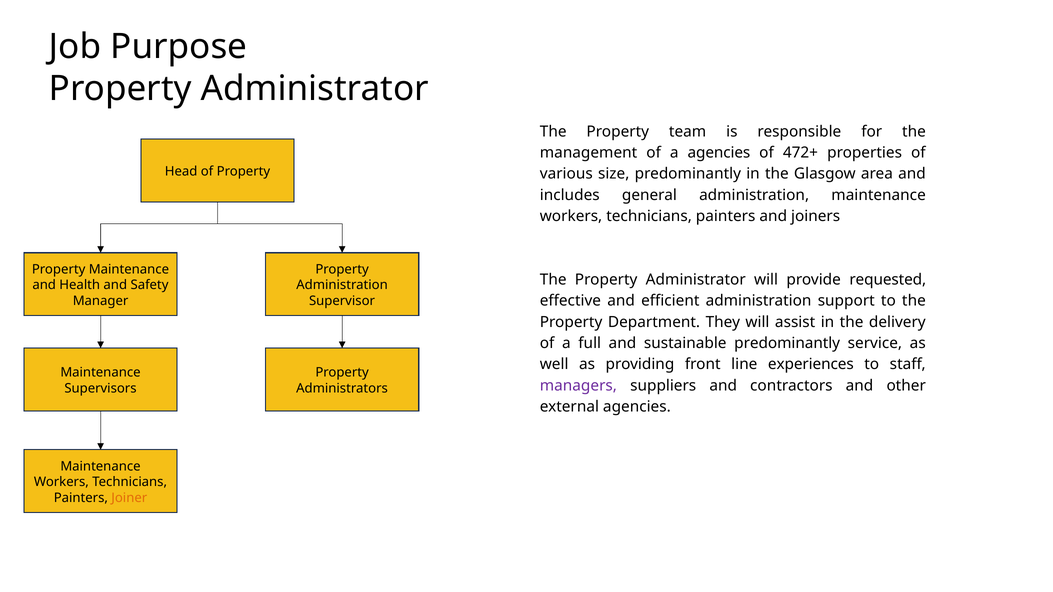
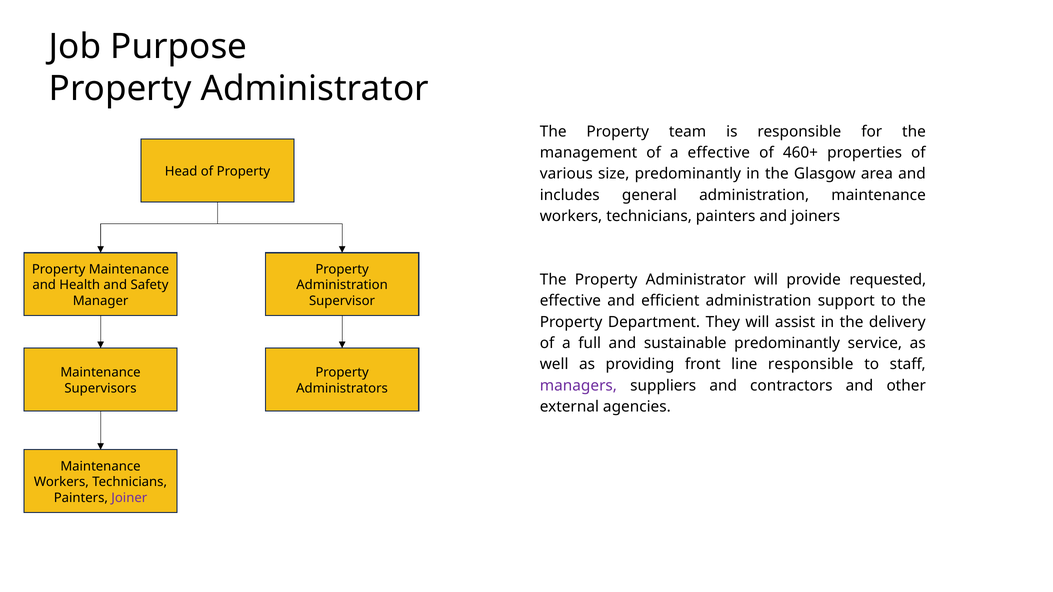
a agencies: agencies -> effective
472+: 472+ -> 460+
line experiences: experiences -> responsible
Joiner colour: orange -> purple
